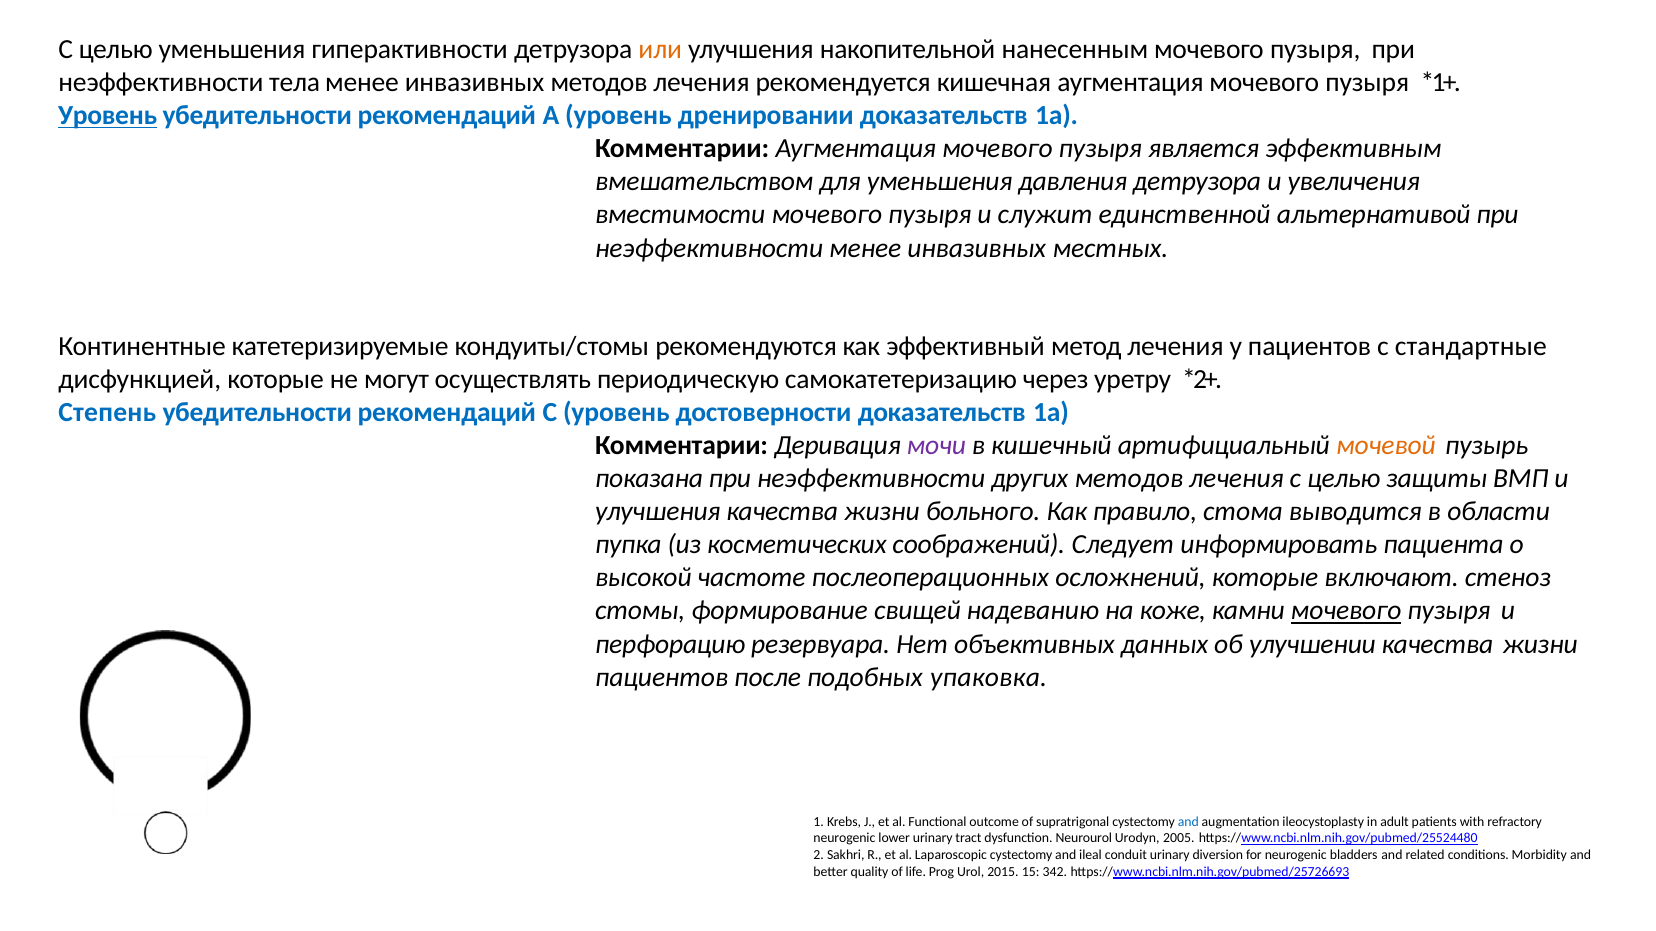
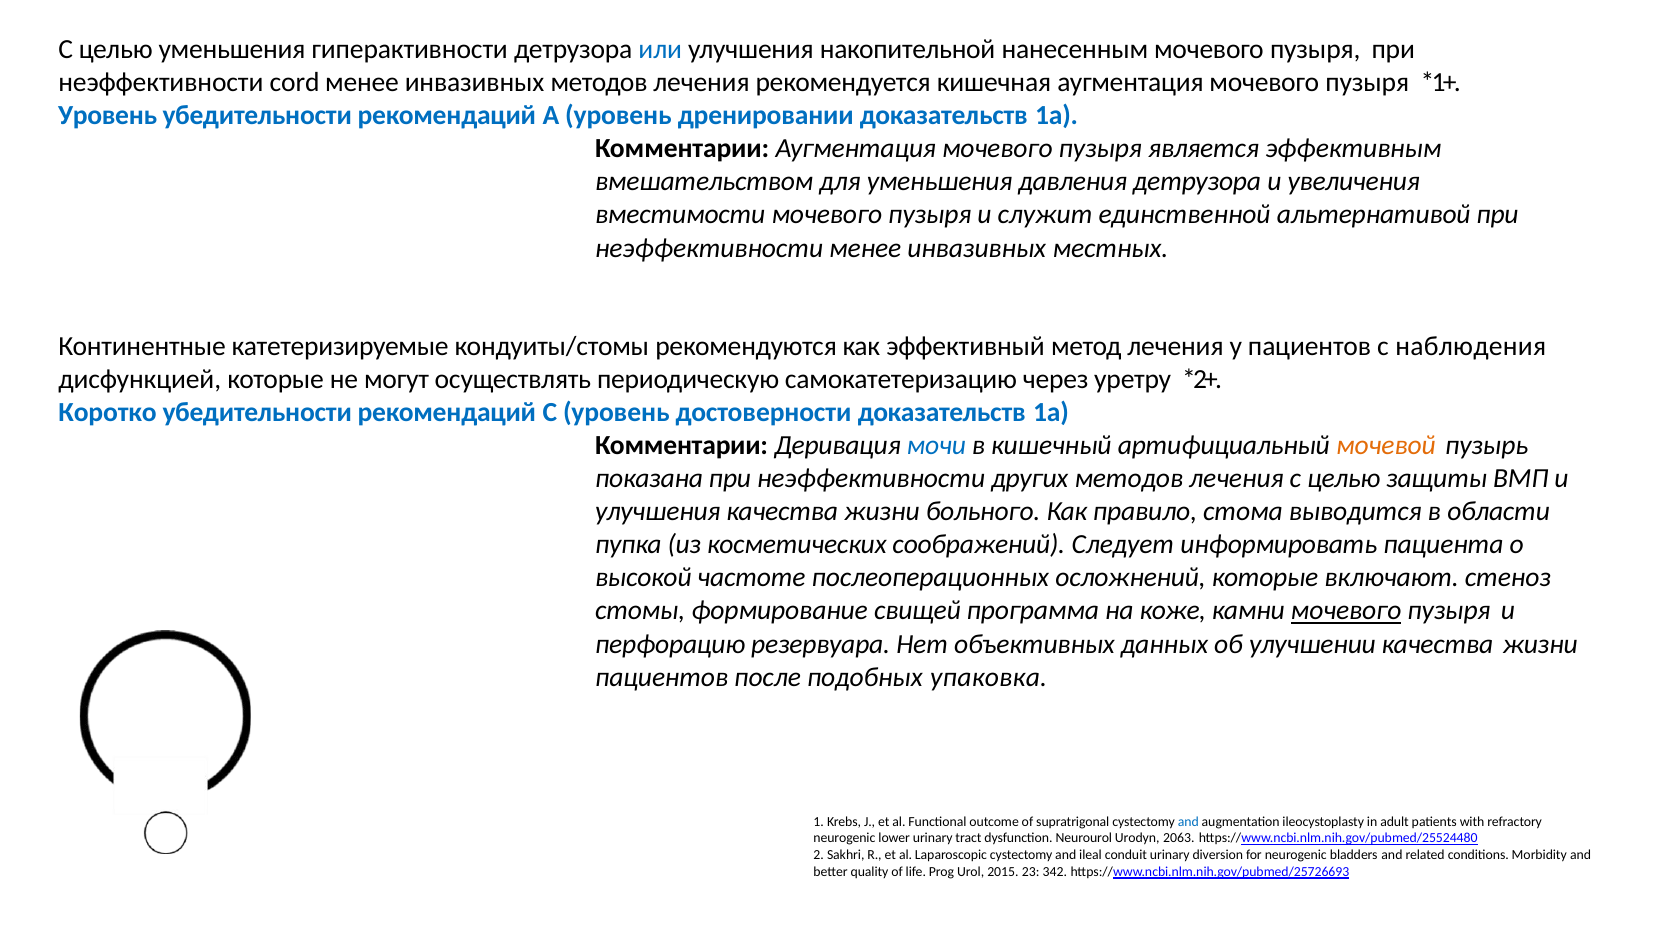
или colour: orange -> blue
тела: тела -> cord
Уровень at (108, 116) underline: present -> none
стандартные: стандартные -> наблюдения
Степень: Степень -> Коротко
мочи colour: purple -> blue
надеванию: надеванию -> программа
2005: 2005 -> 2063
15: 15 -> 23
